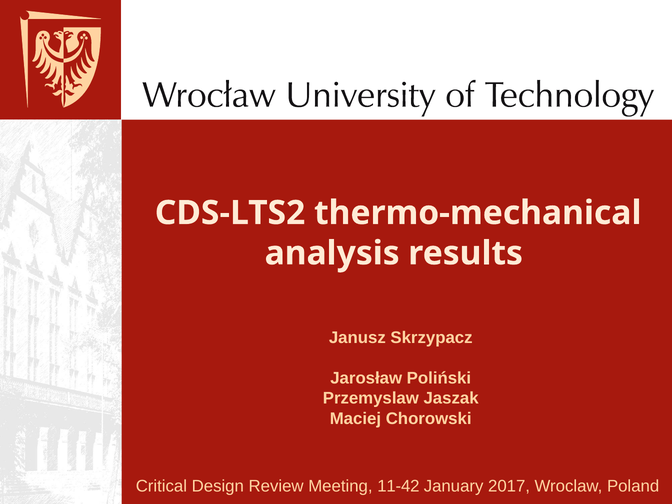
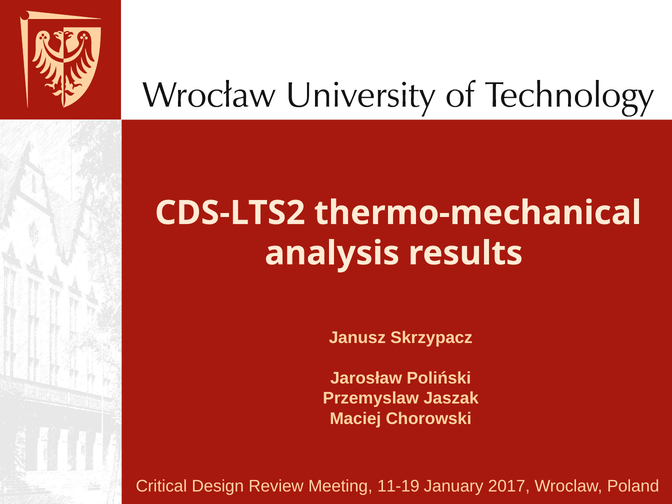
11-42: 11-42 -> 11-19
